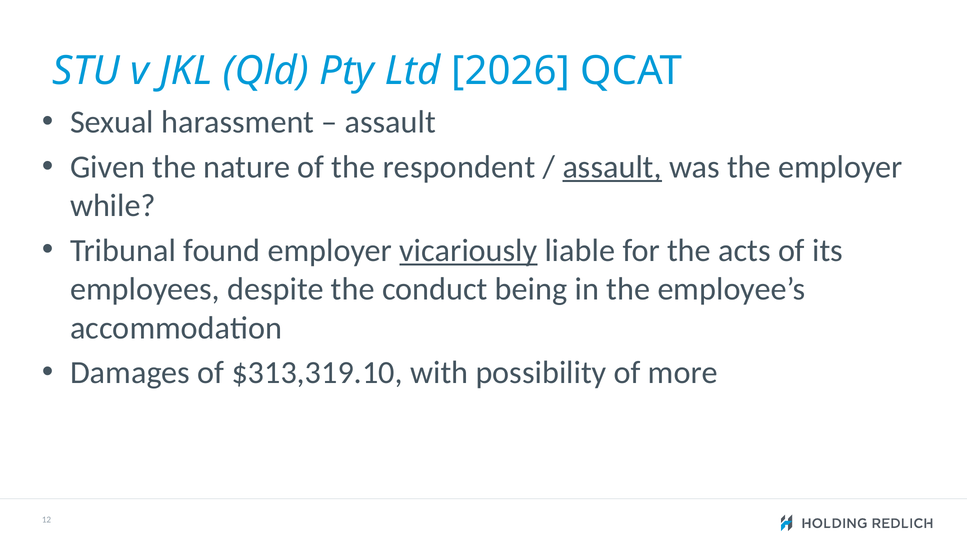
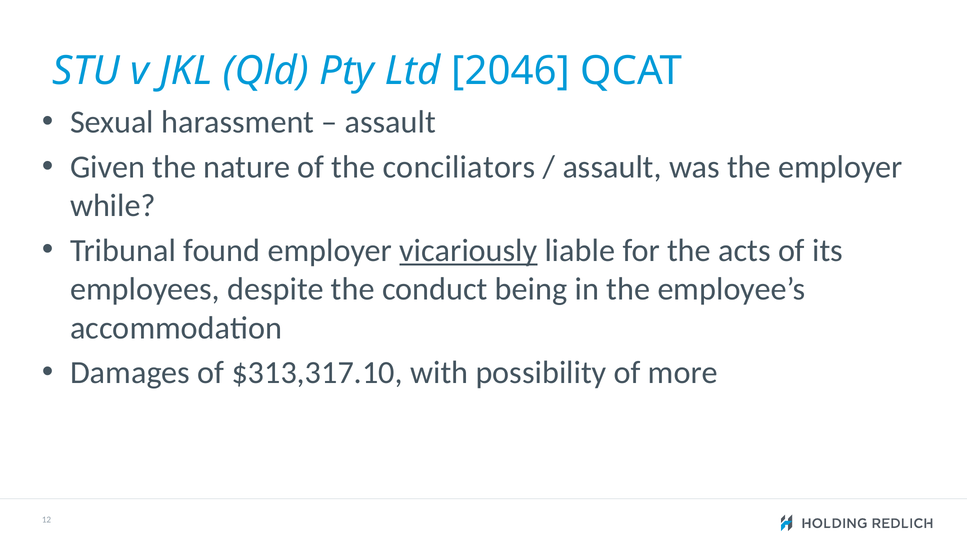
2026: 2026 -> 2046
respondent: respondent -> conciliators
assault at (612, 167) underline: present -> none
$313,319.10: $313,319.10 -> $313,317.10
